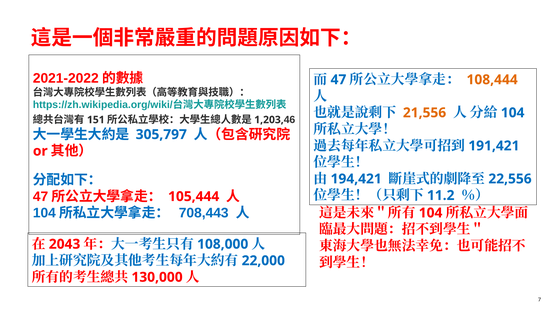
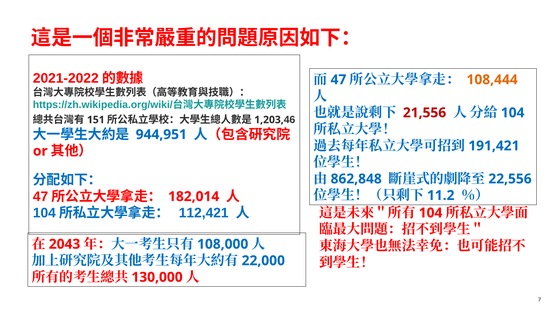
21,556 colour: orange -> red
305,797: 305,797 -> 944,951
194,421: 194,421 -> 862,848
105,444: 105,444 -> 182,014
708,443: 708,443 -> 112,421
